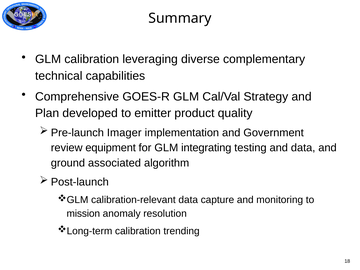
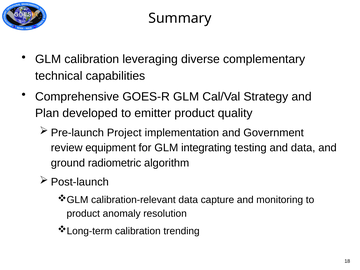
Imager: Imager -> Project
associated: associated -> radiometric
mission at (83, 214): mission -> product
